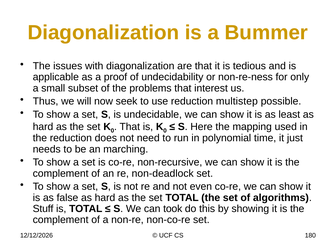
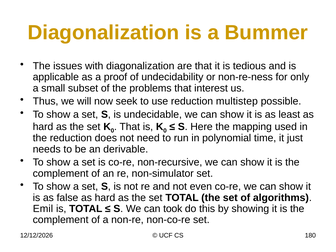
marching: marching -> derivable
non-deadlock: non-deadlock -> non-simulator
Stuff: Stuff -> Emil
